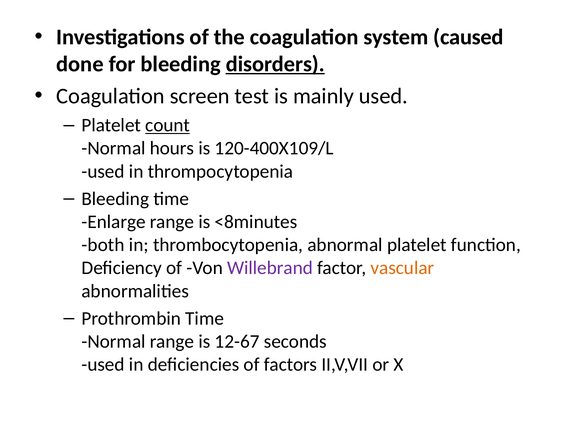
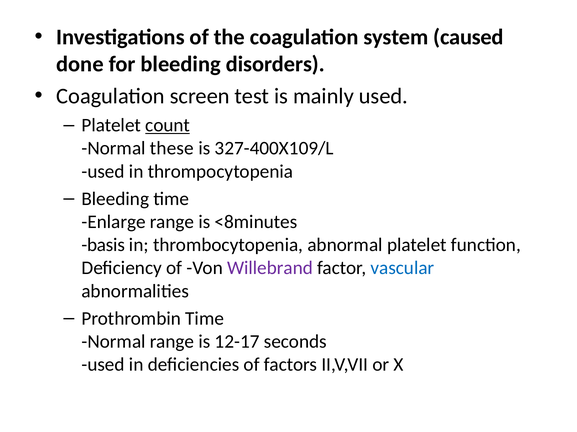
disorders underline: present -> none
hours: hours -> these
120-400X109/L: 120-400X109/L -> 327-400X109/L
both: both -> basis
vascular colour: orange -> blue
12-67: 12-67 -> 12-17
